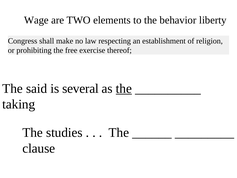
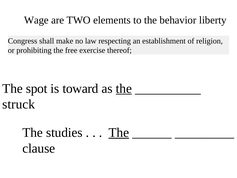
said: said -> spot
several: several -> toward
taking: taking -> struck
The at (119, 132) underline: none -> present
